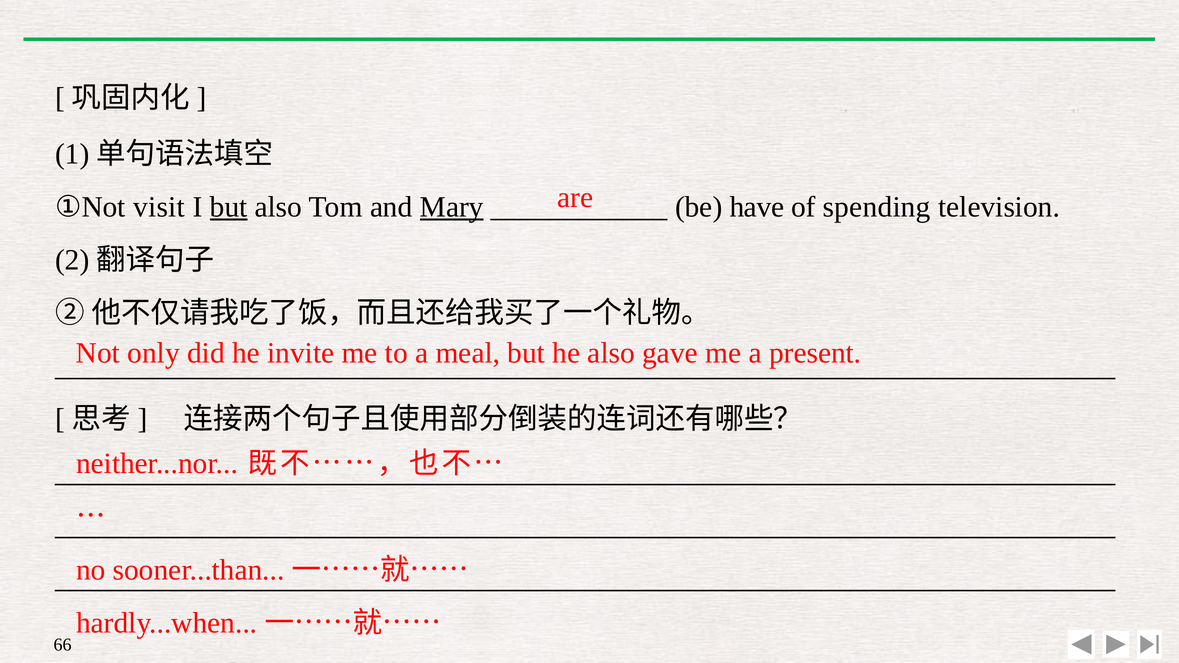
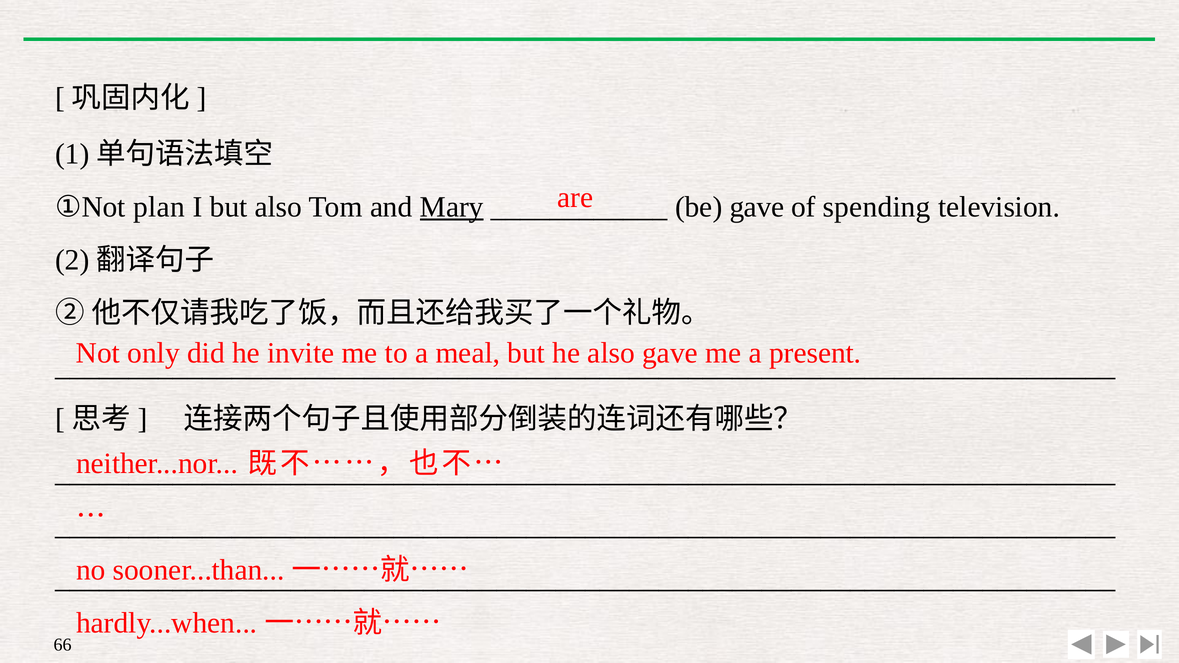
visit: visit -> plan
but at (229, 207) underline: present -> none
be have: have -> gave
